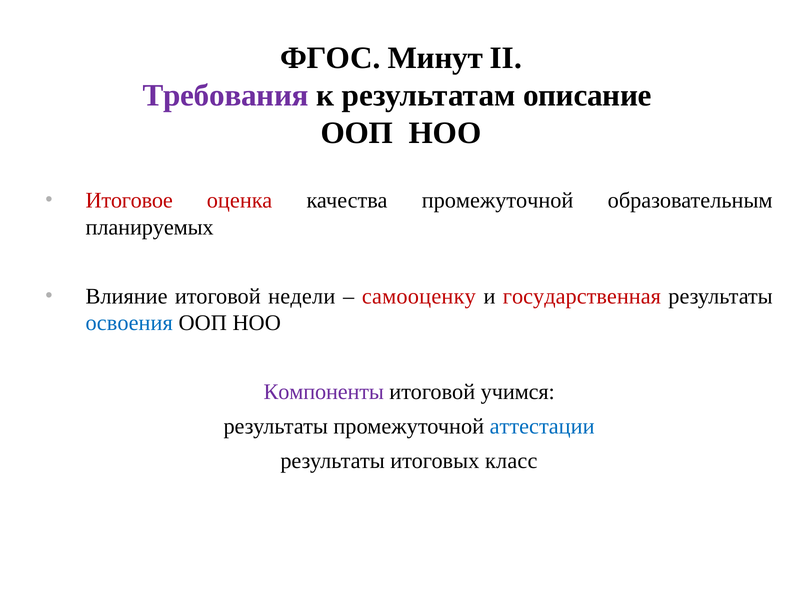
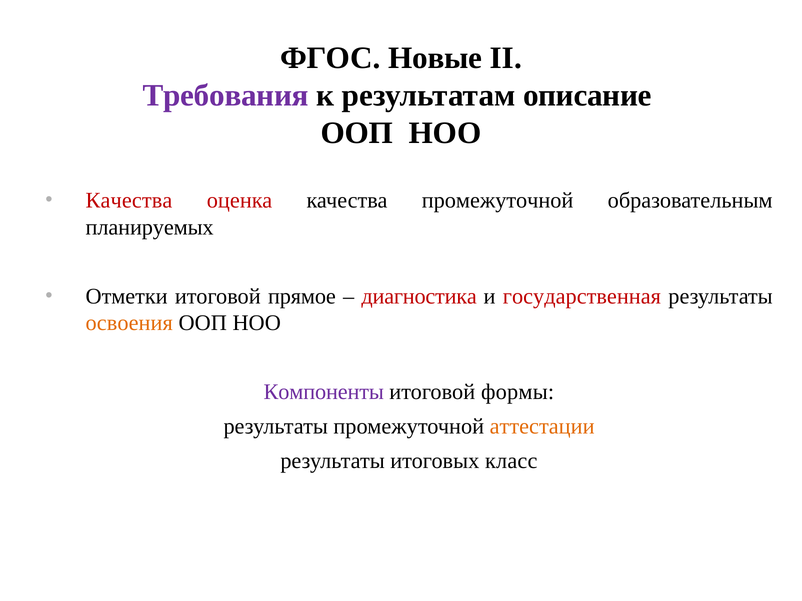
Минут: Минут -> Новые
Итоговое at (129, 201): Итоговое -> Качества
Влияние: Влияние -> Отметки
недели: недели -> прямое
самооценку: самооценку -> диагностика
освоения colour: blue -> orange
учимся: учимся -> формы
аттестации colour: blue -> orange
